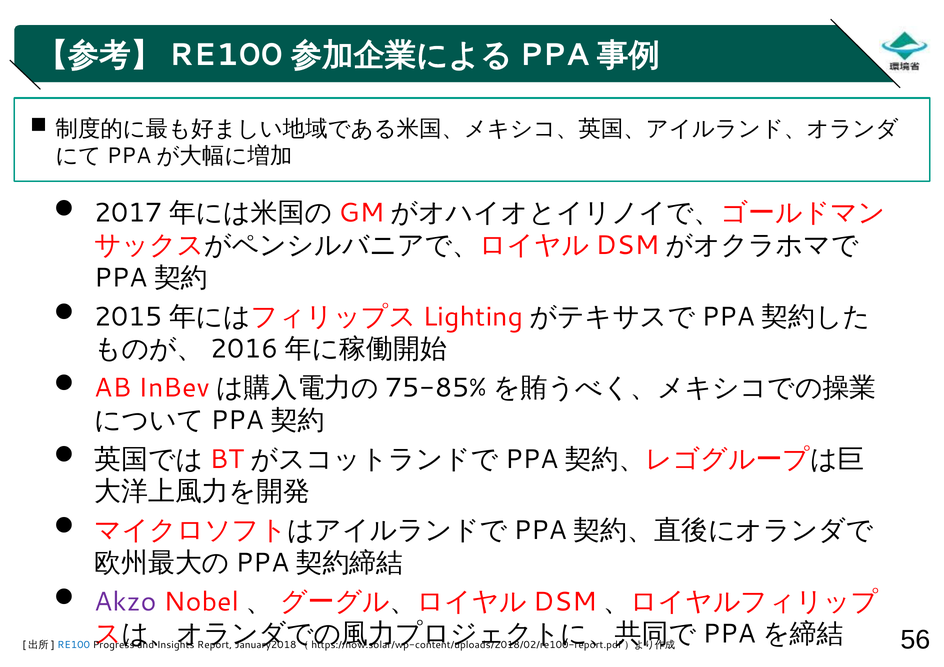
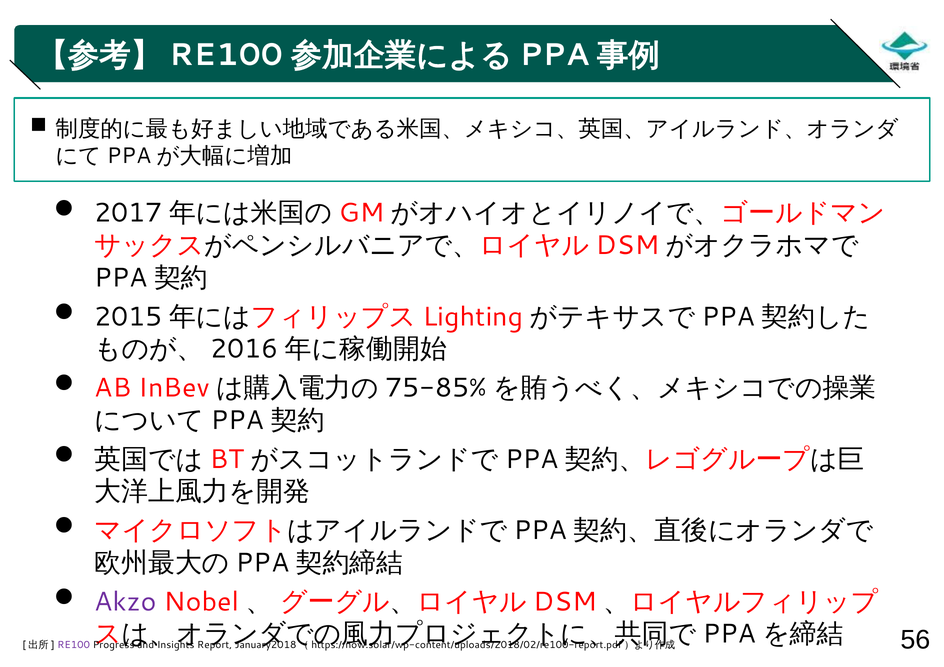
RE100 colour: blue -> purple
